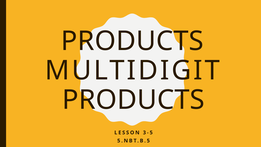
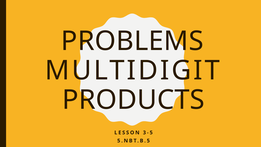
PRODUCTS at (132, 41): PRODUCTS -> PROBLEMS
